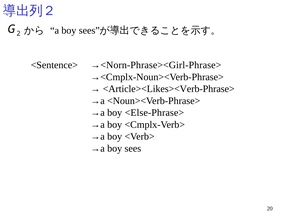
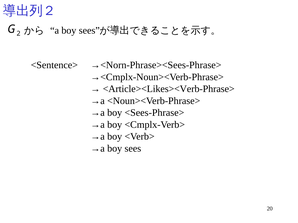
→<Norn-Phrase><Girl-Phrase>: →<Norn-Phrase><Girl-Phrase> -> →<Norn-Phrase><Sees-Phrase>
<Else-Phrase>: <Else-Phrase> -> <Sees-Phrase>
